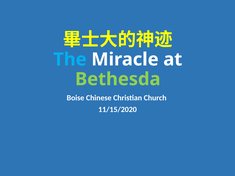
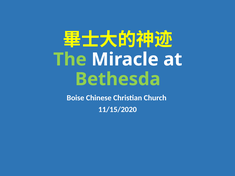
The colour: light blue -> light green
